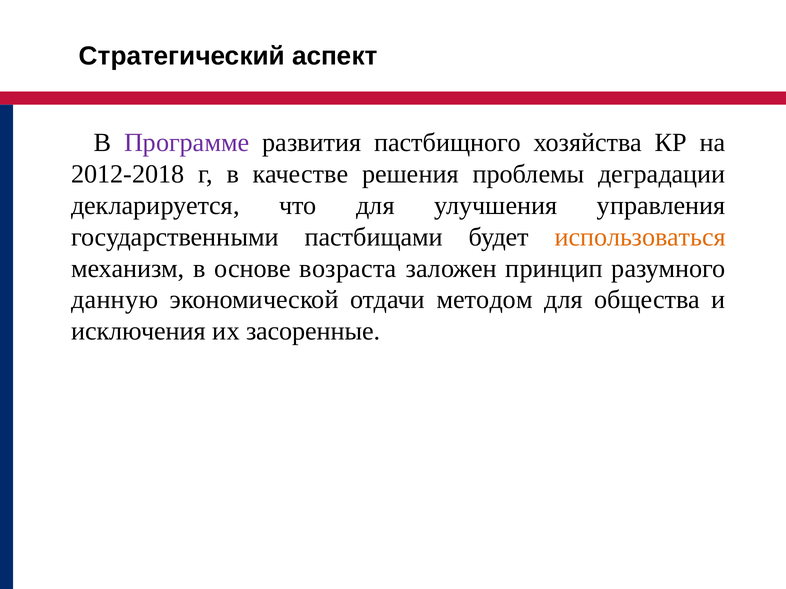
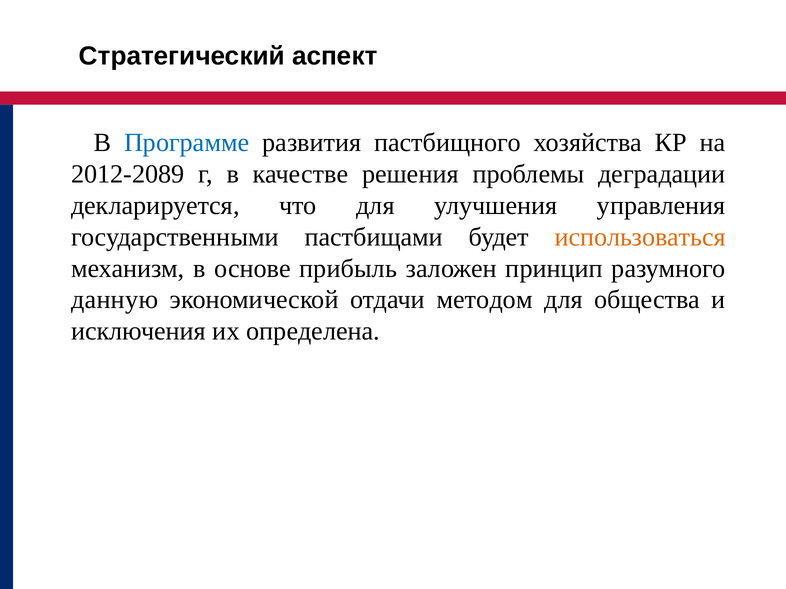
Программе colour: purple -> blue
2012-2018: 2012-2018 -> 2012-2089
возраста: возраста -> прибыль
засоренные: засоренные -> определена
